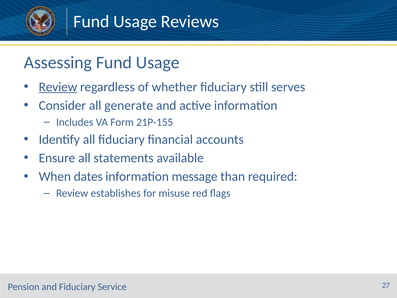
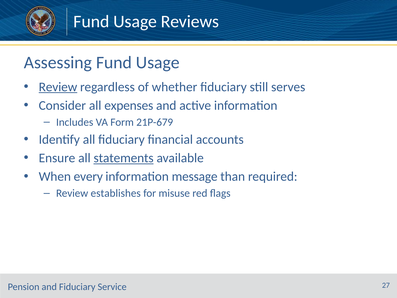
generate: generate -> expenses
21P-155: 21P-155 -> 21P-679
statements underline: none -> present
dates: dates -> every
